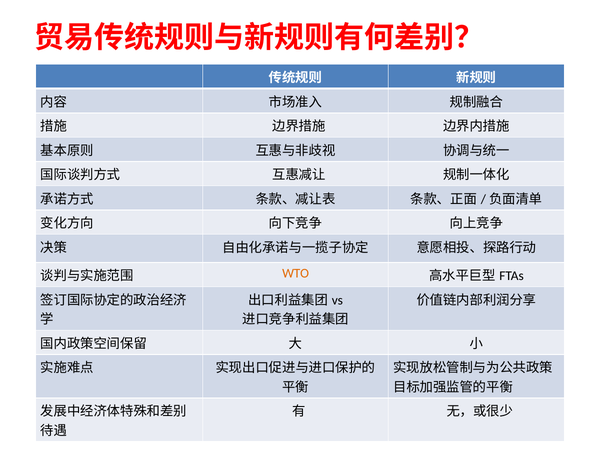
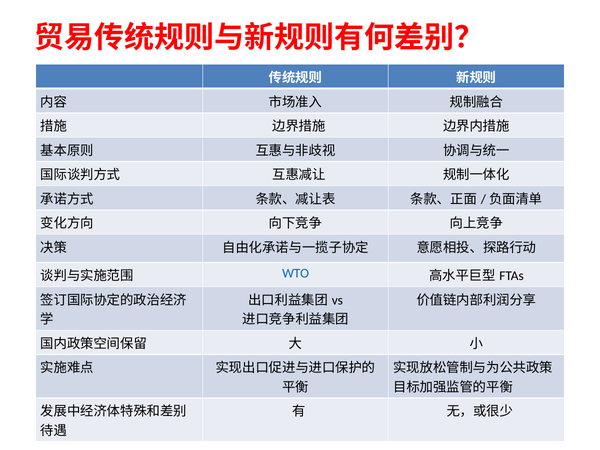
WTO colour: orange -> blue
